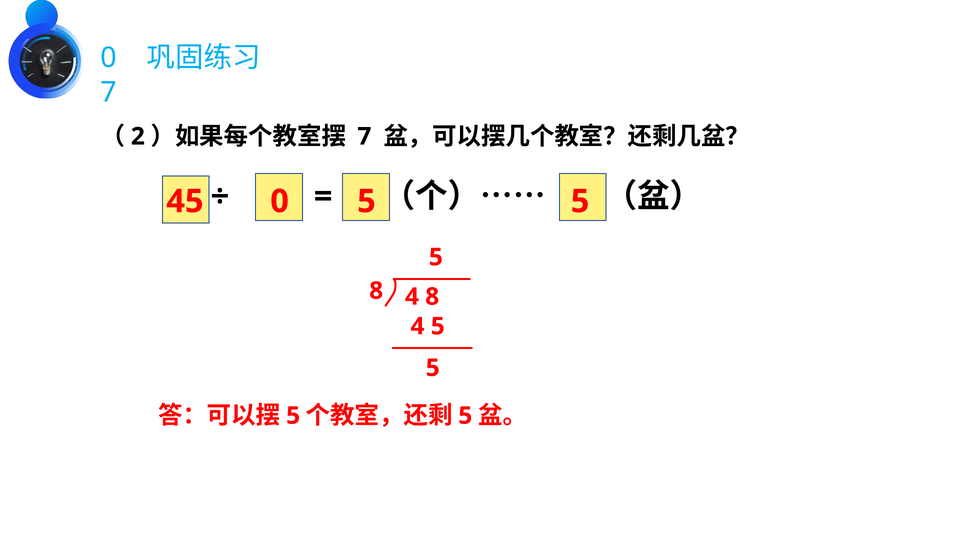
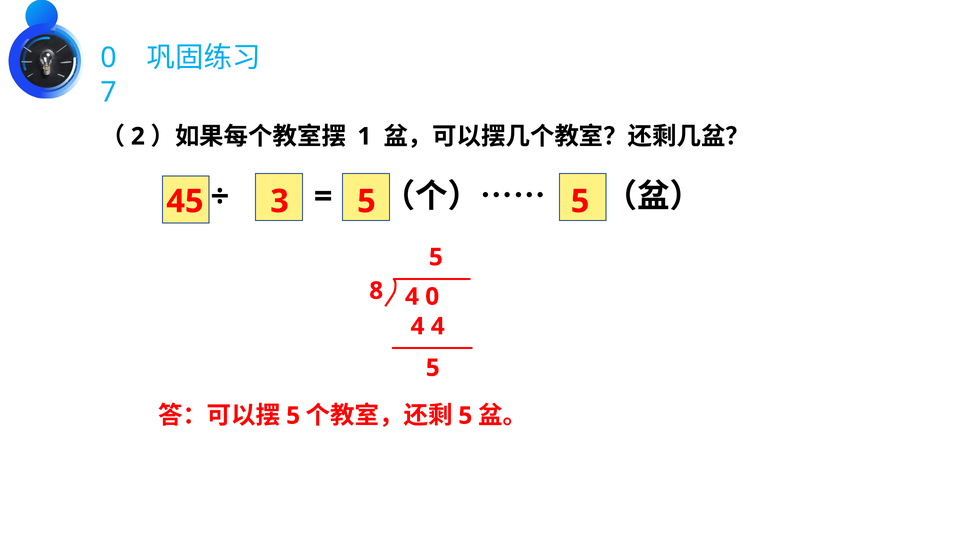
7 at (364, 136): 7 -> 1
45 0: 0 -> 3
4 8: 8 -> 0
4 5: 5 -> 4
